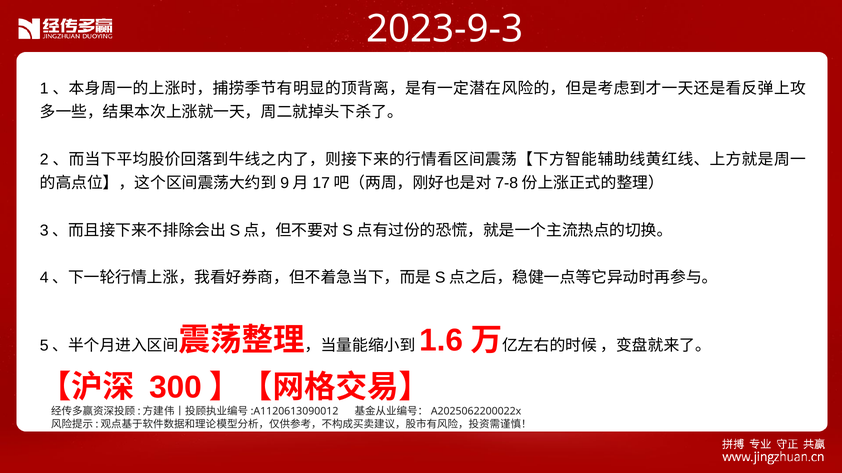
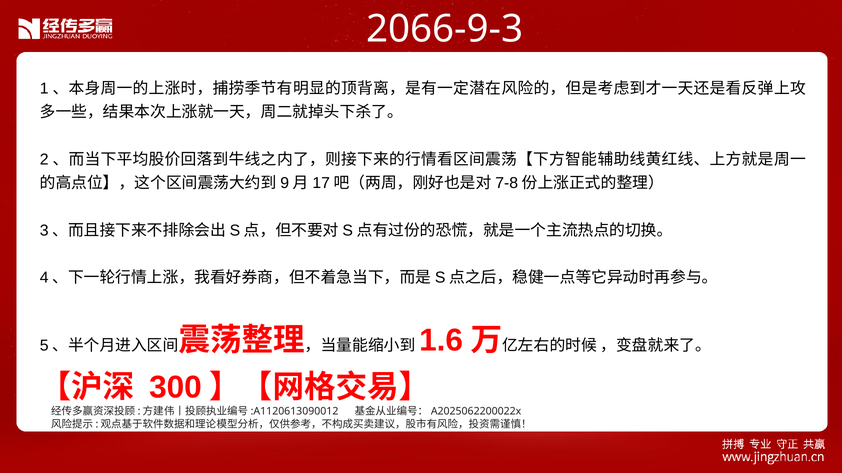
2023-9-3: 2023-9-3 -> 2066-9-3
